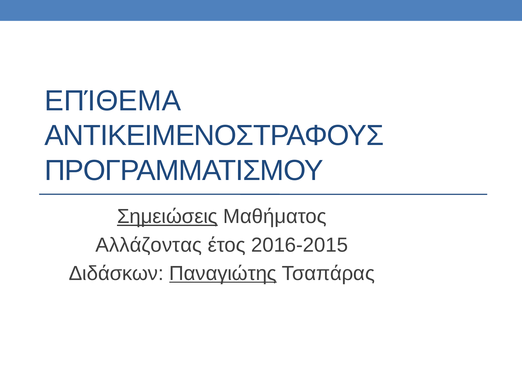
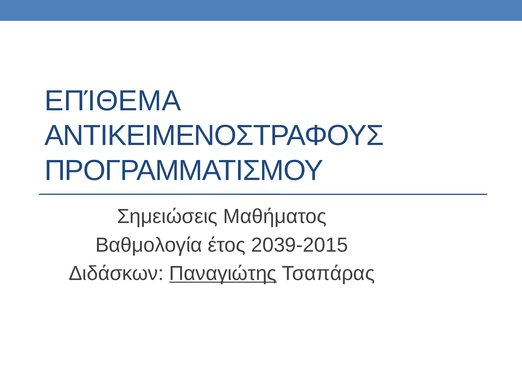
Σημειώσεις underline: present -> none
Αλλάζοντας: Αλλάζοντας -> Βαθμολογία
2016-2015: 2016-2015 -> 2039-2015
